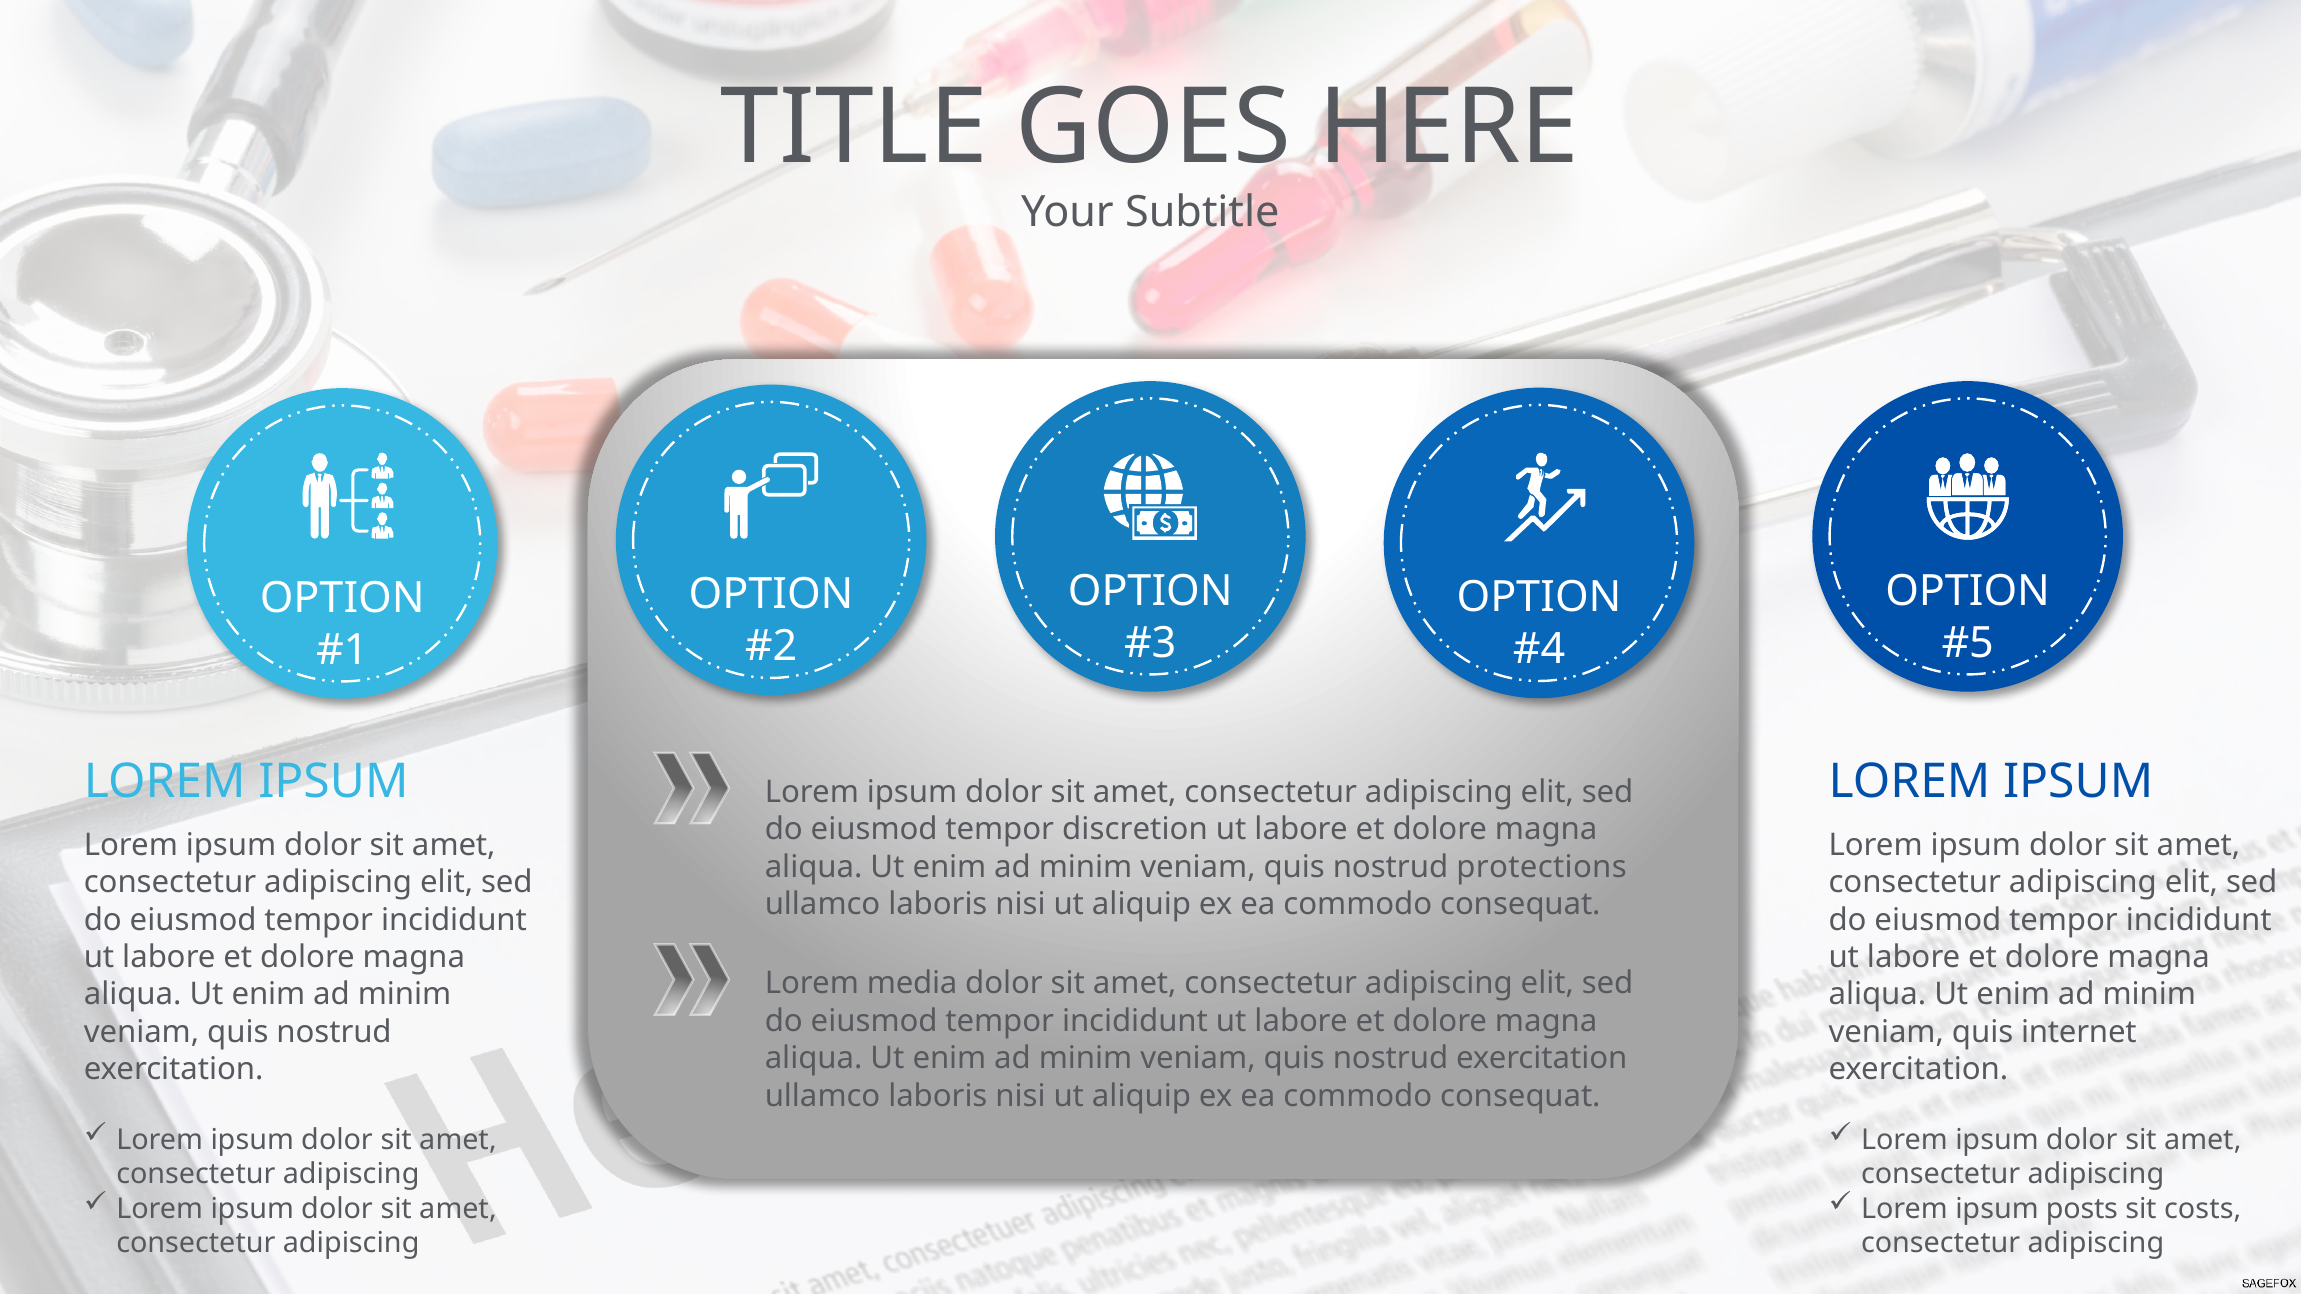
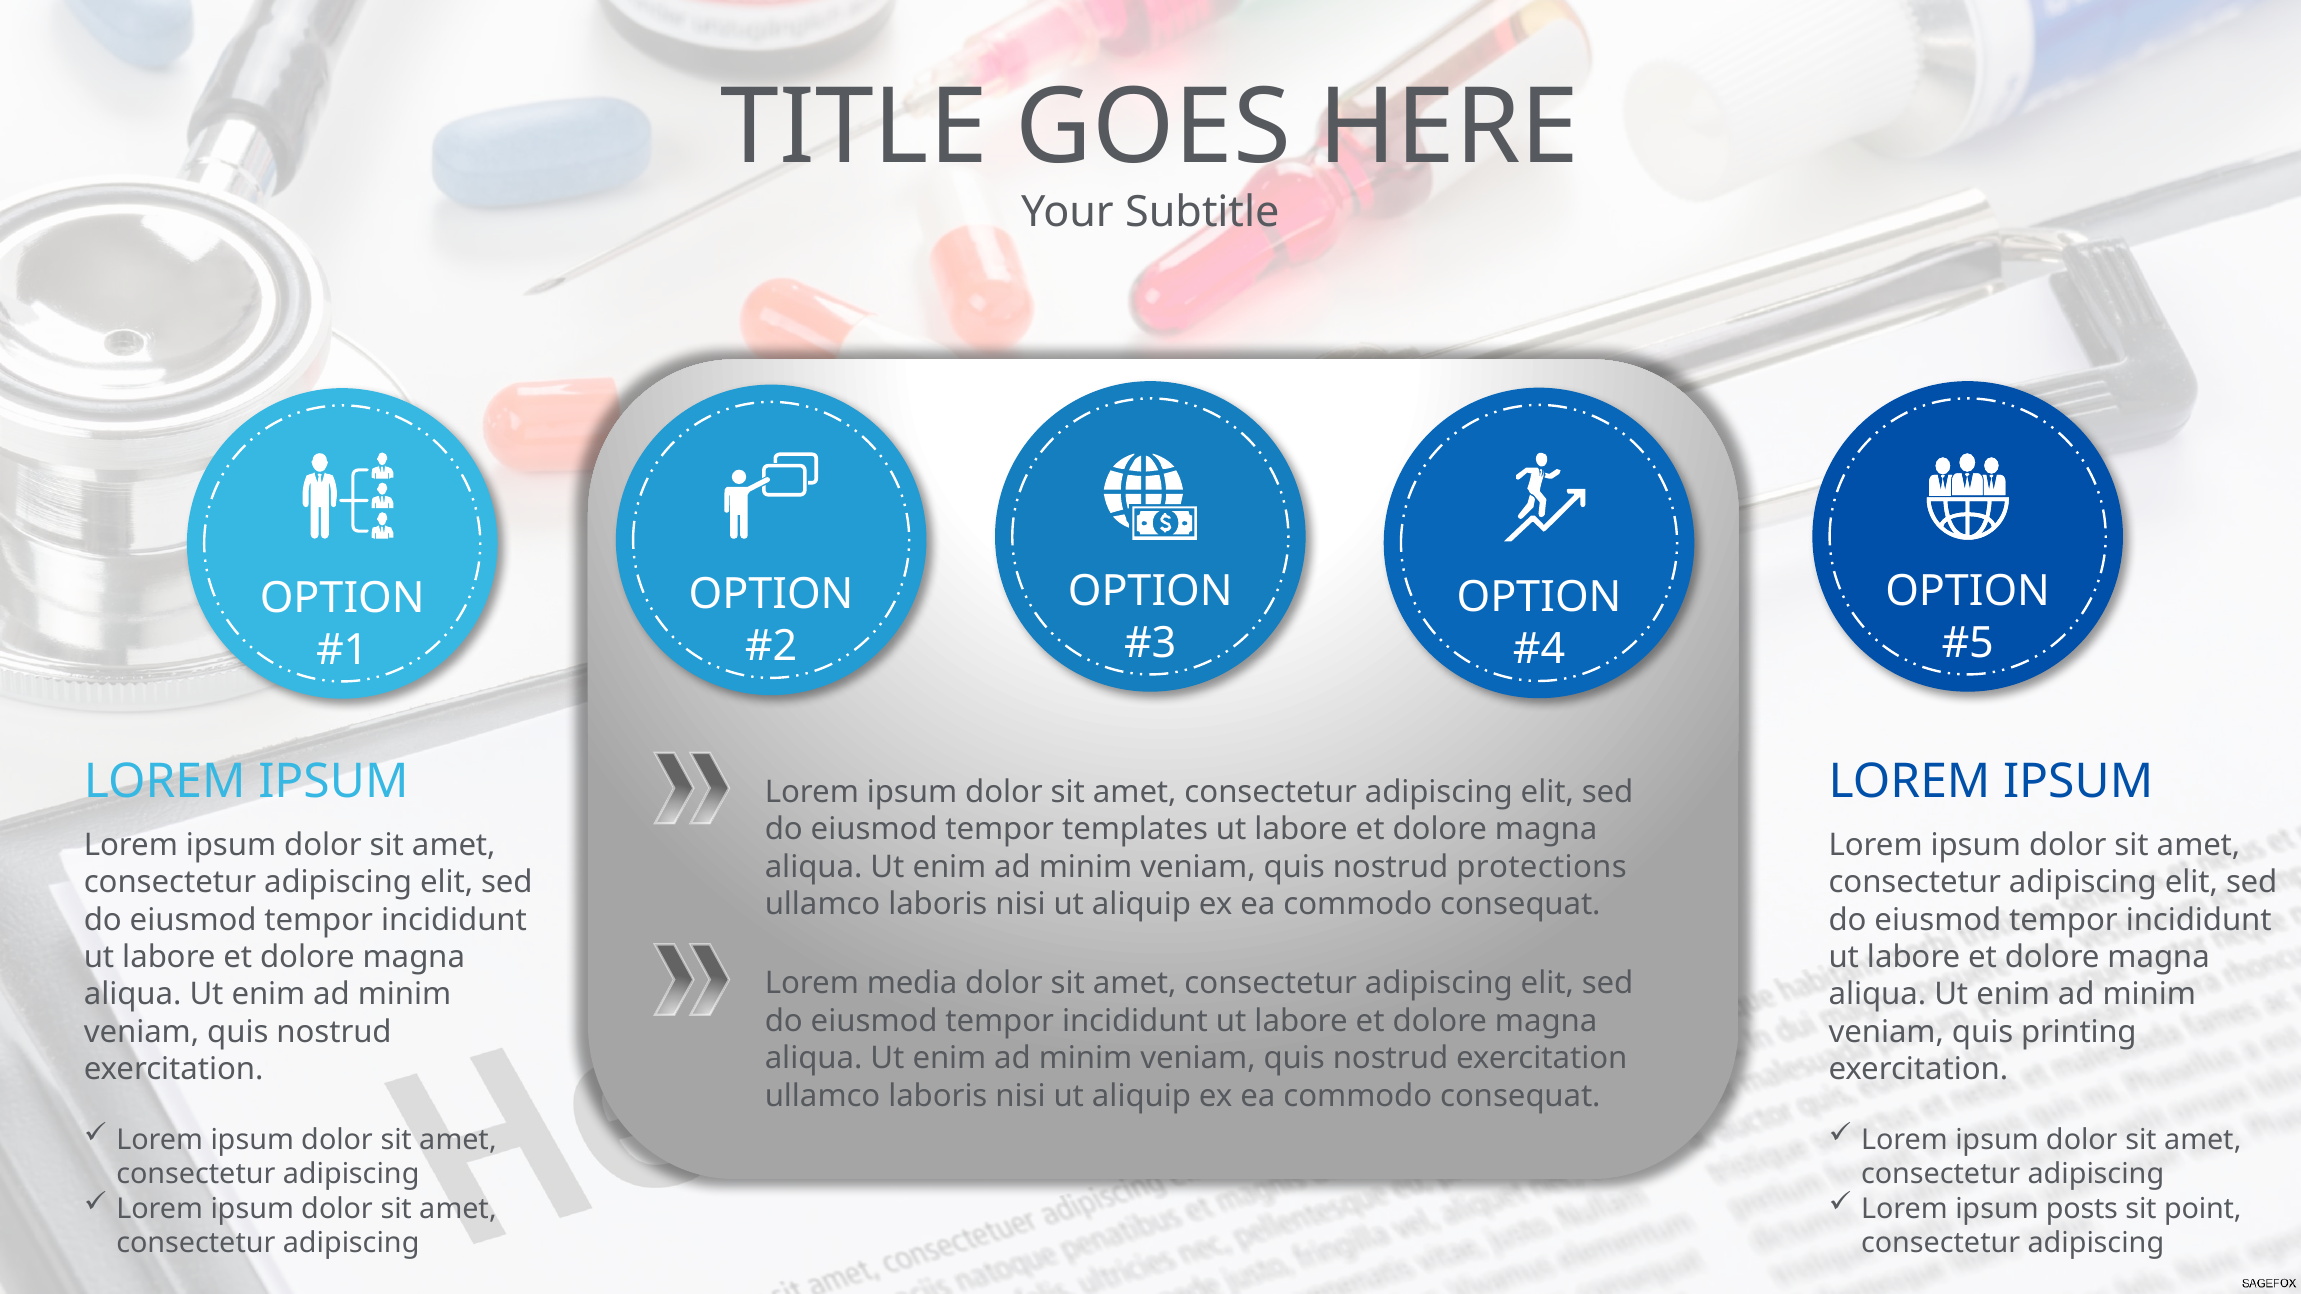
discretion: discretion -> templates
internet: internet -> printing
costs: costs -> point
